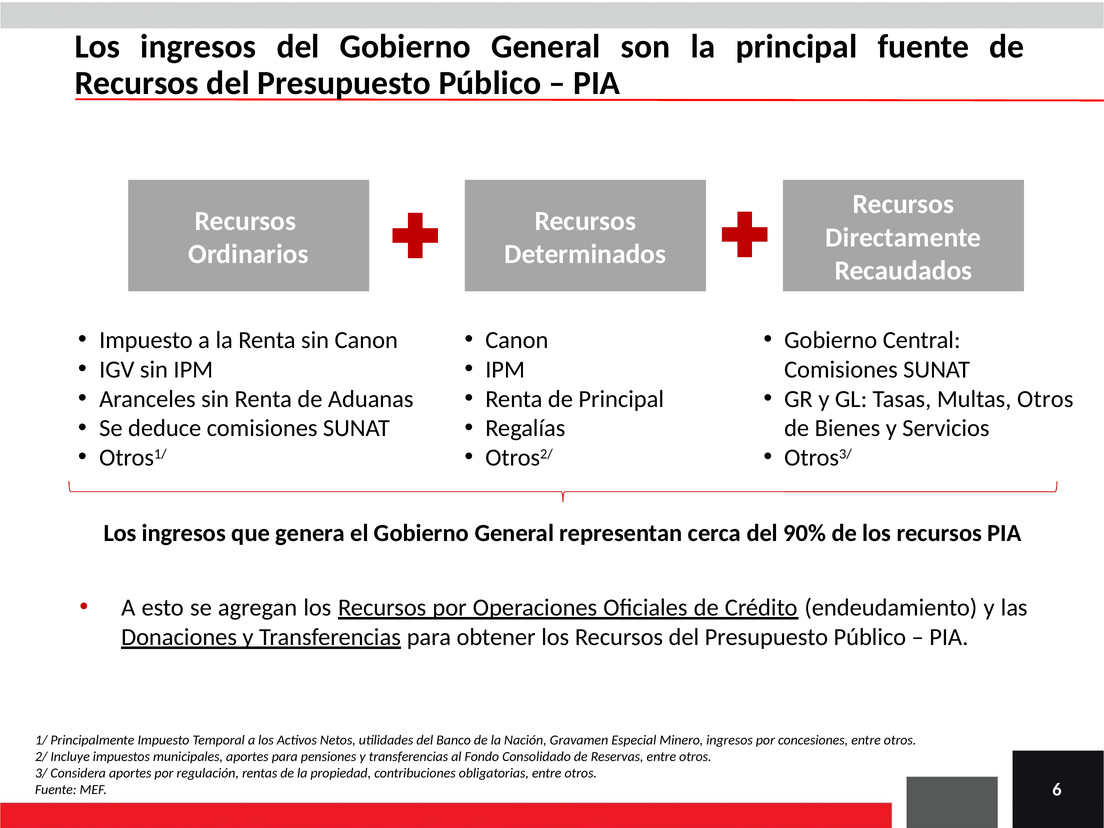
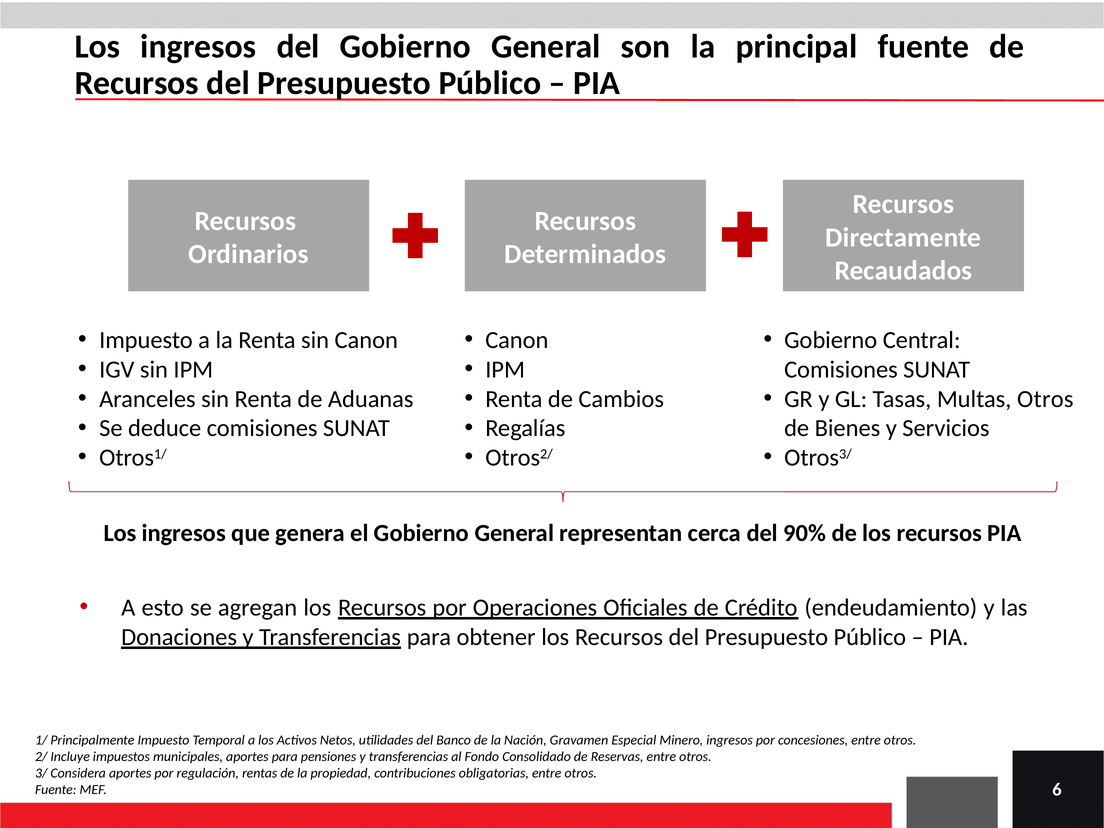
de Principal: Principal -> Cambios
